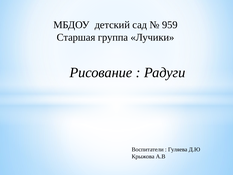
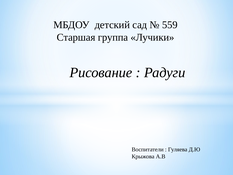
959: 959 -> 559
